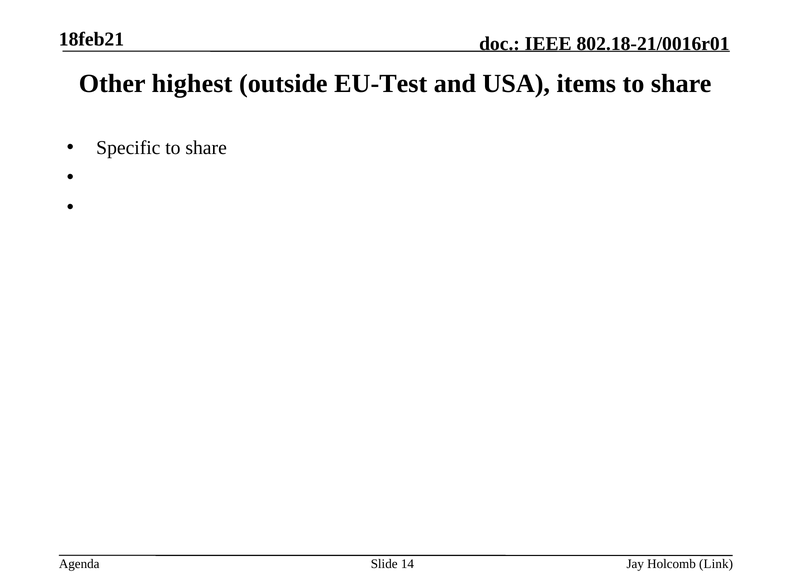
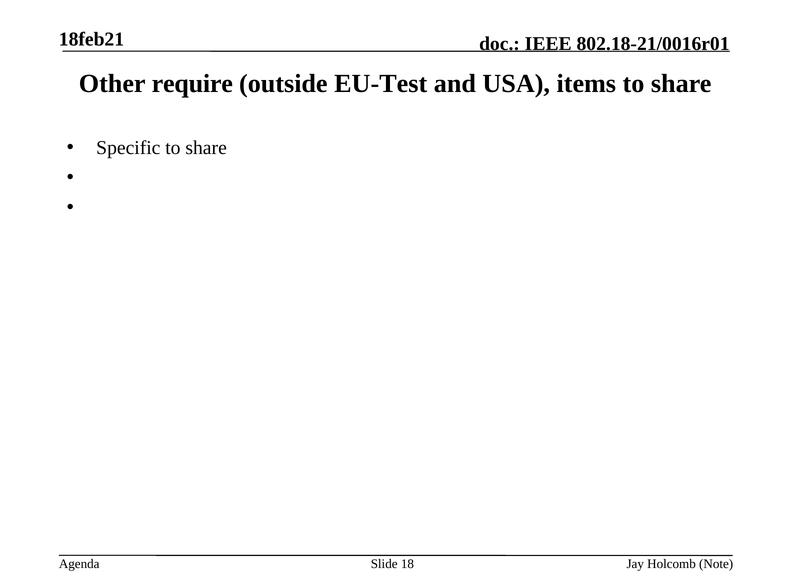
highest: highest -> require
14: 14 -> 18
Link: Link -> Note
